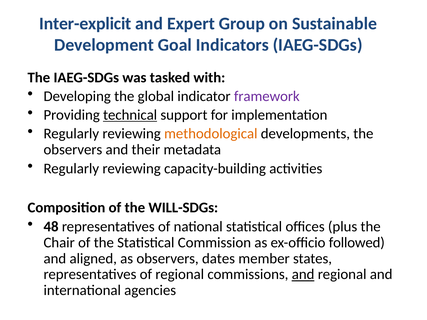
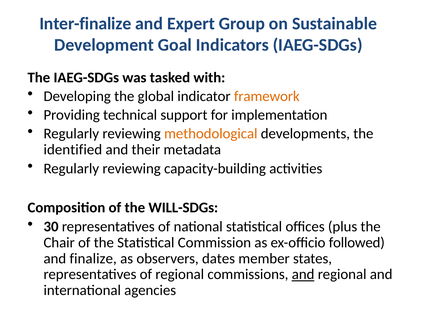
Inter-explicit: Inter-explicit -> Inter-finalize
framework colour: purple -> orange
technical underline: present -> none
observers at (73, 150): observers -> identified
48: 48 -> 30
aligned: aligned -> finalize
